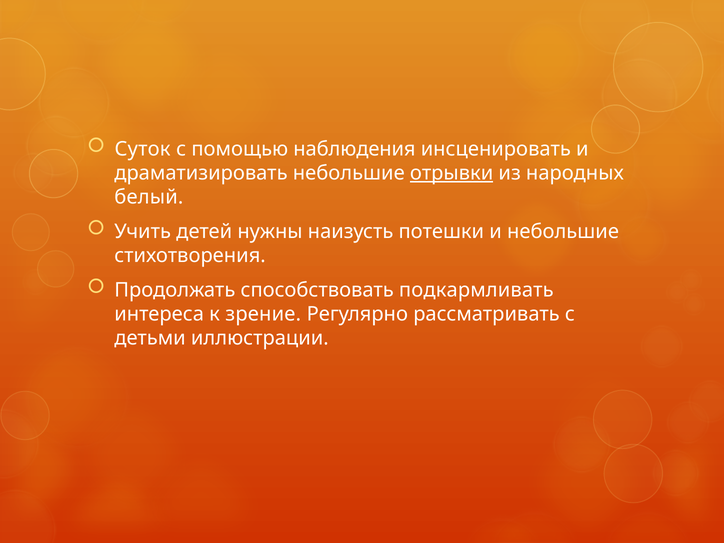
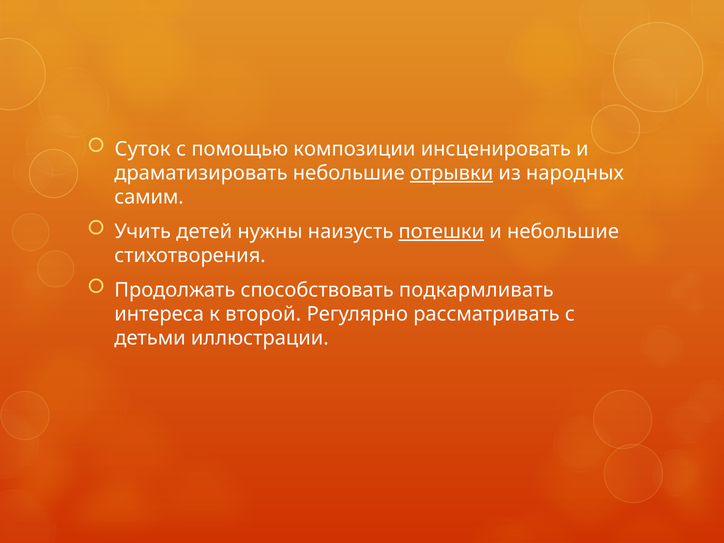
наблюдения: наблюдения -> композиции
белый: белый -> самим
потешки underline: none -> present
зрение: зрение -> второй
